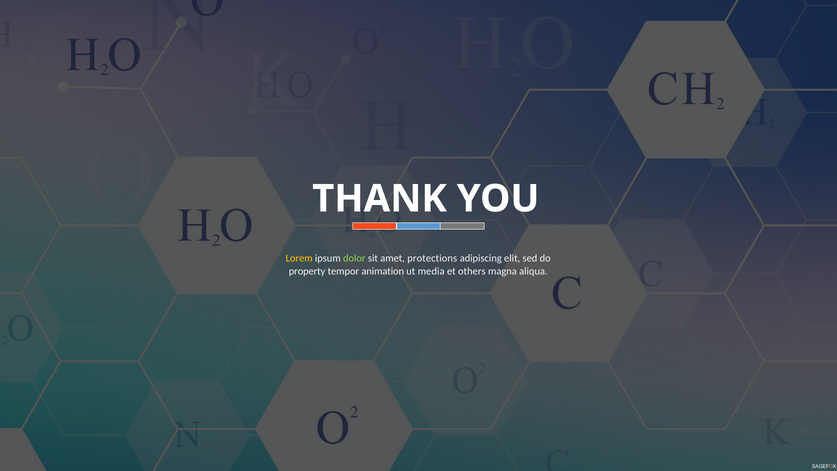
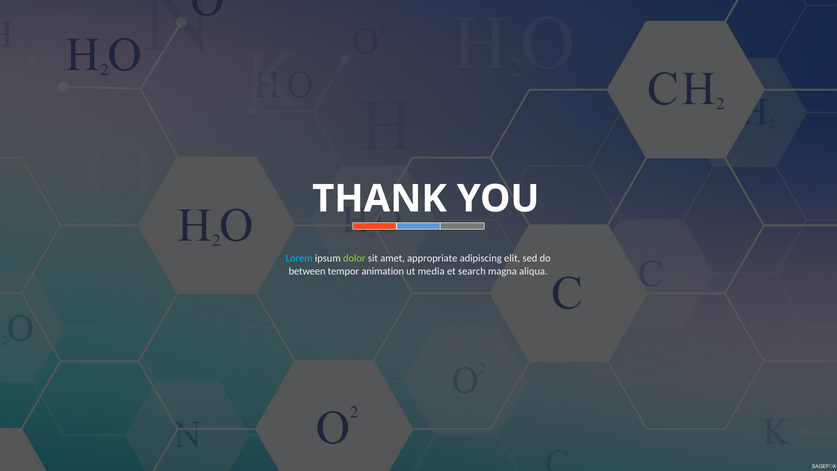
Lorem colour: yellow -> light blue
protections: protections -> appropriate
property: property -> between
others: others -> search
